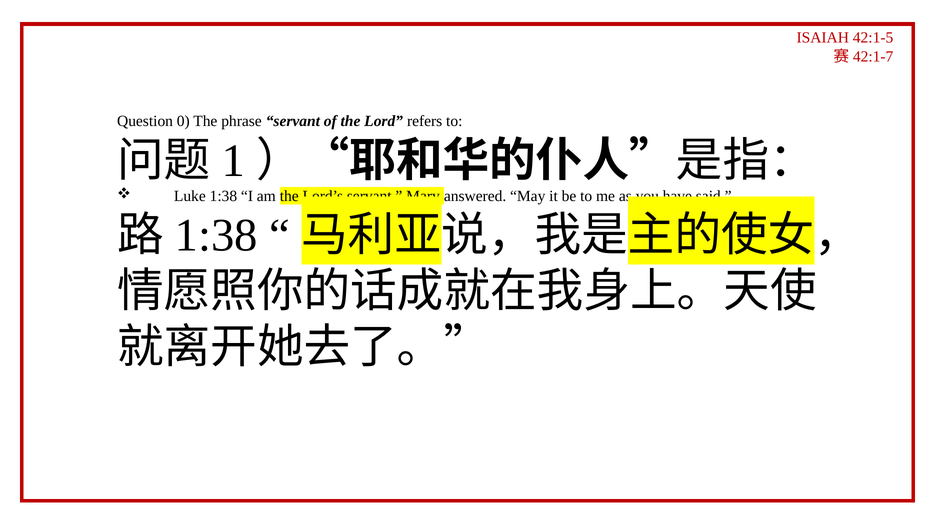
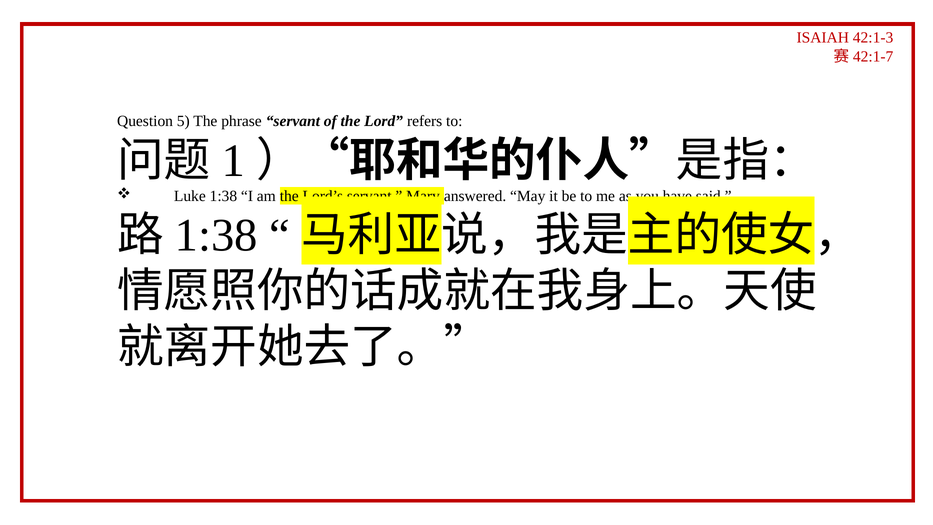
42:1-5: 42:1-5 -> 42:1-3
0: 0 -> 5
